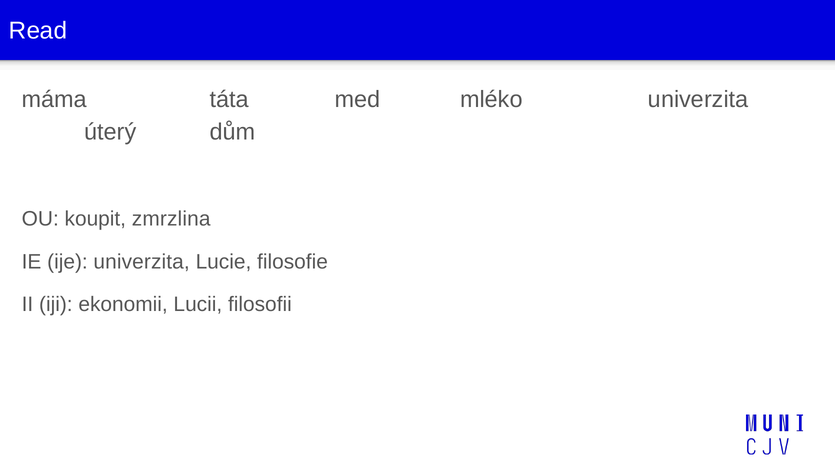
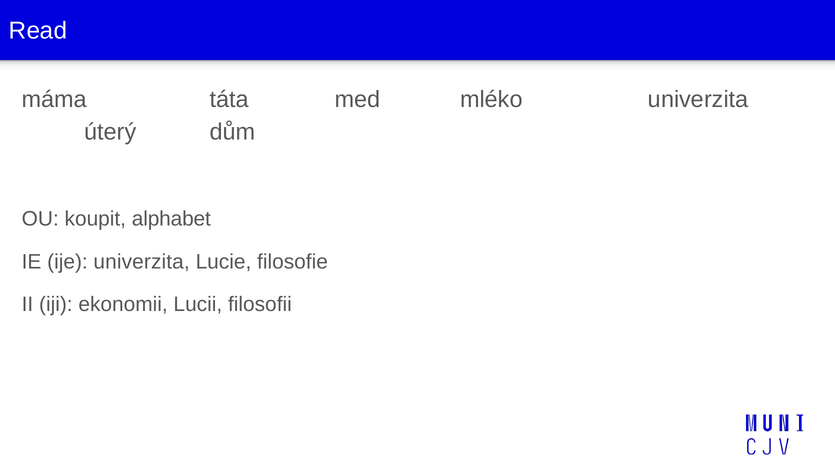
zmrzlina: zmrzlina -> alphabet
